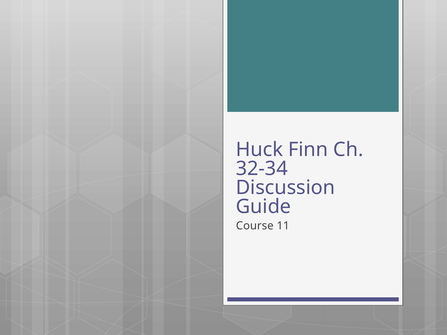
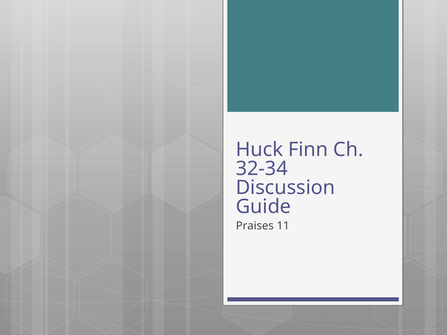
Course: Course -> Praises
